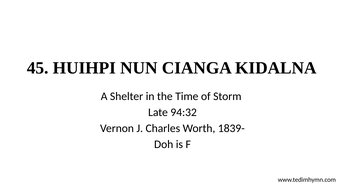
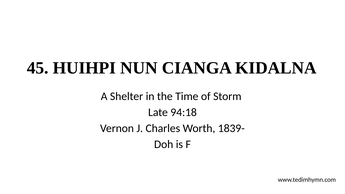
94:32: 94:32 -> 94:18
